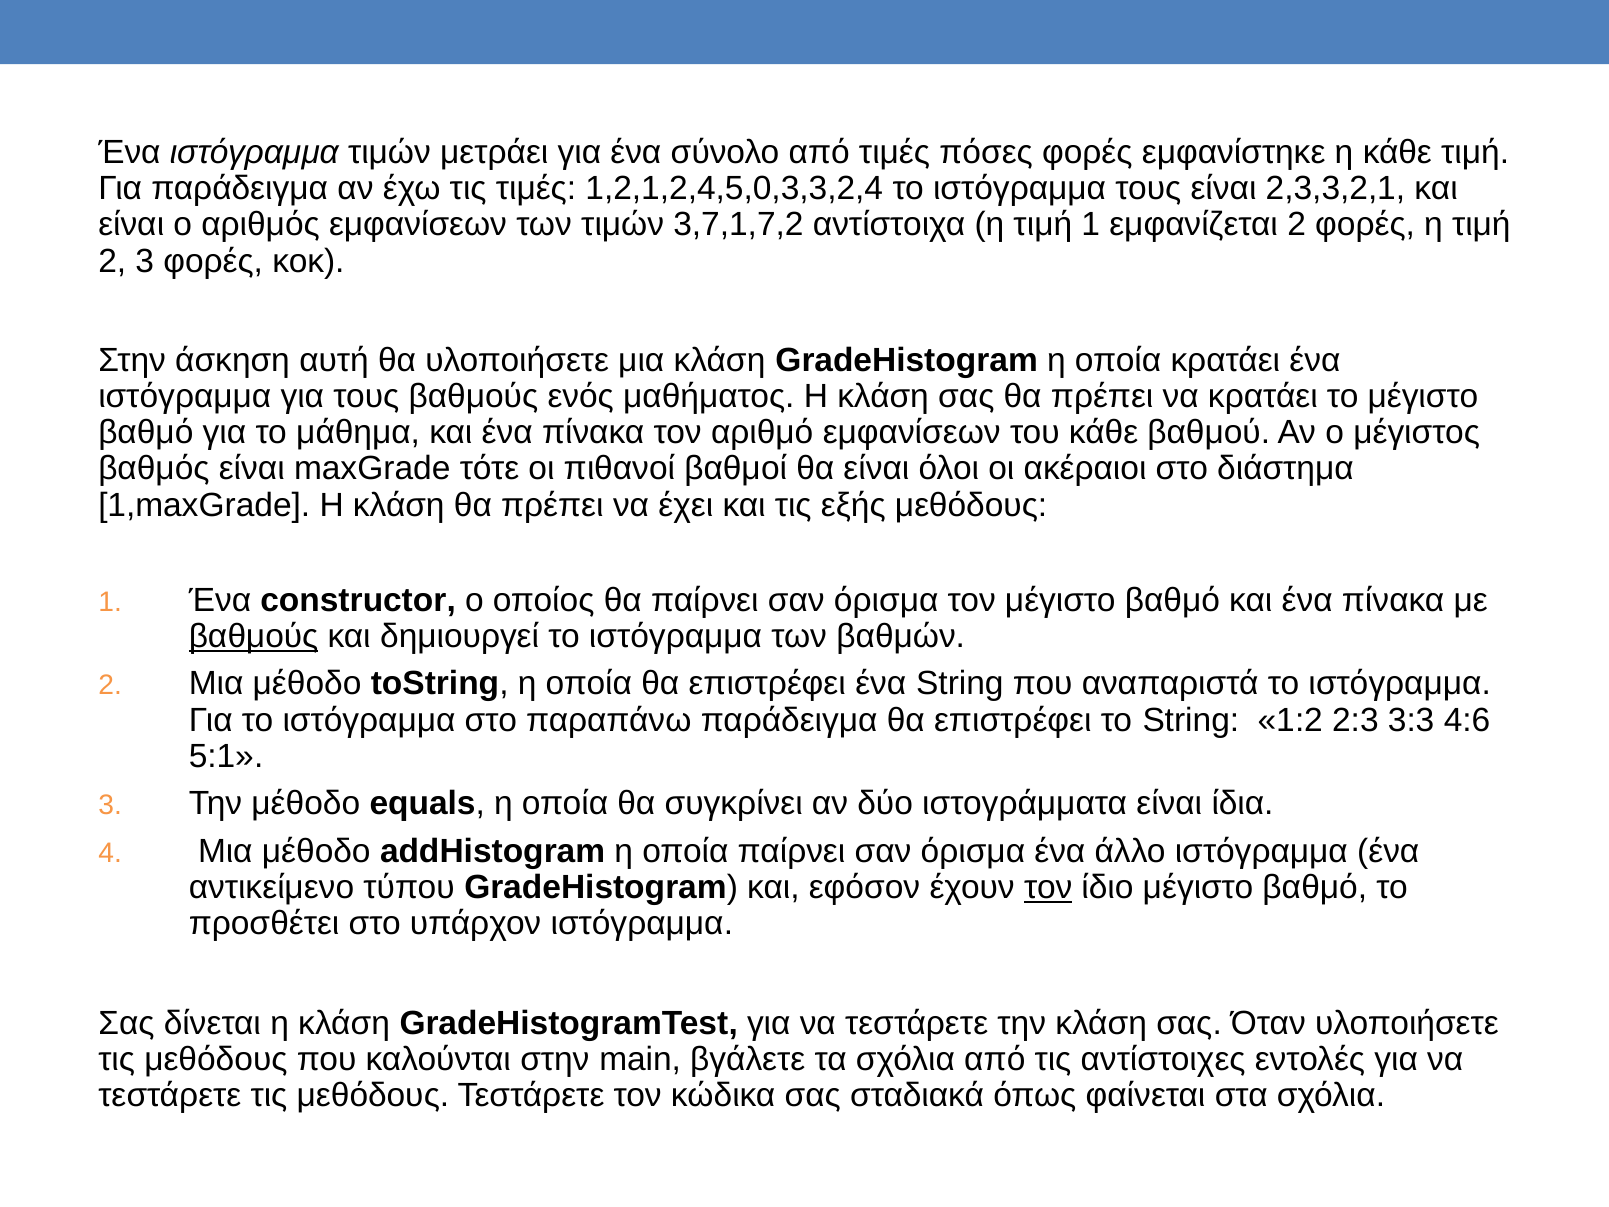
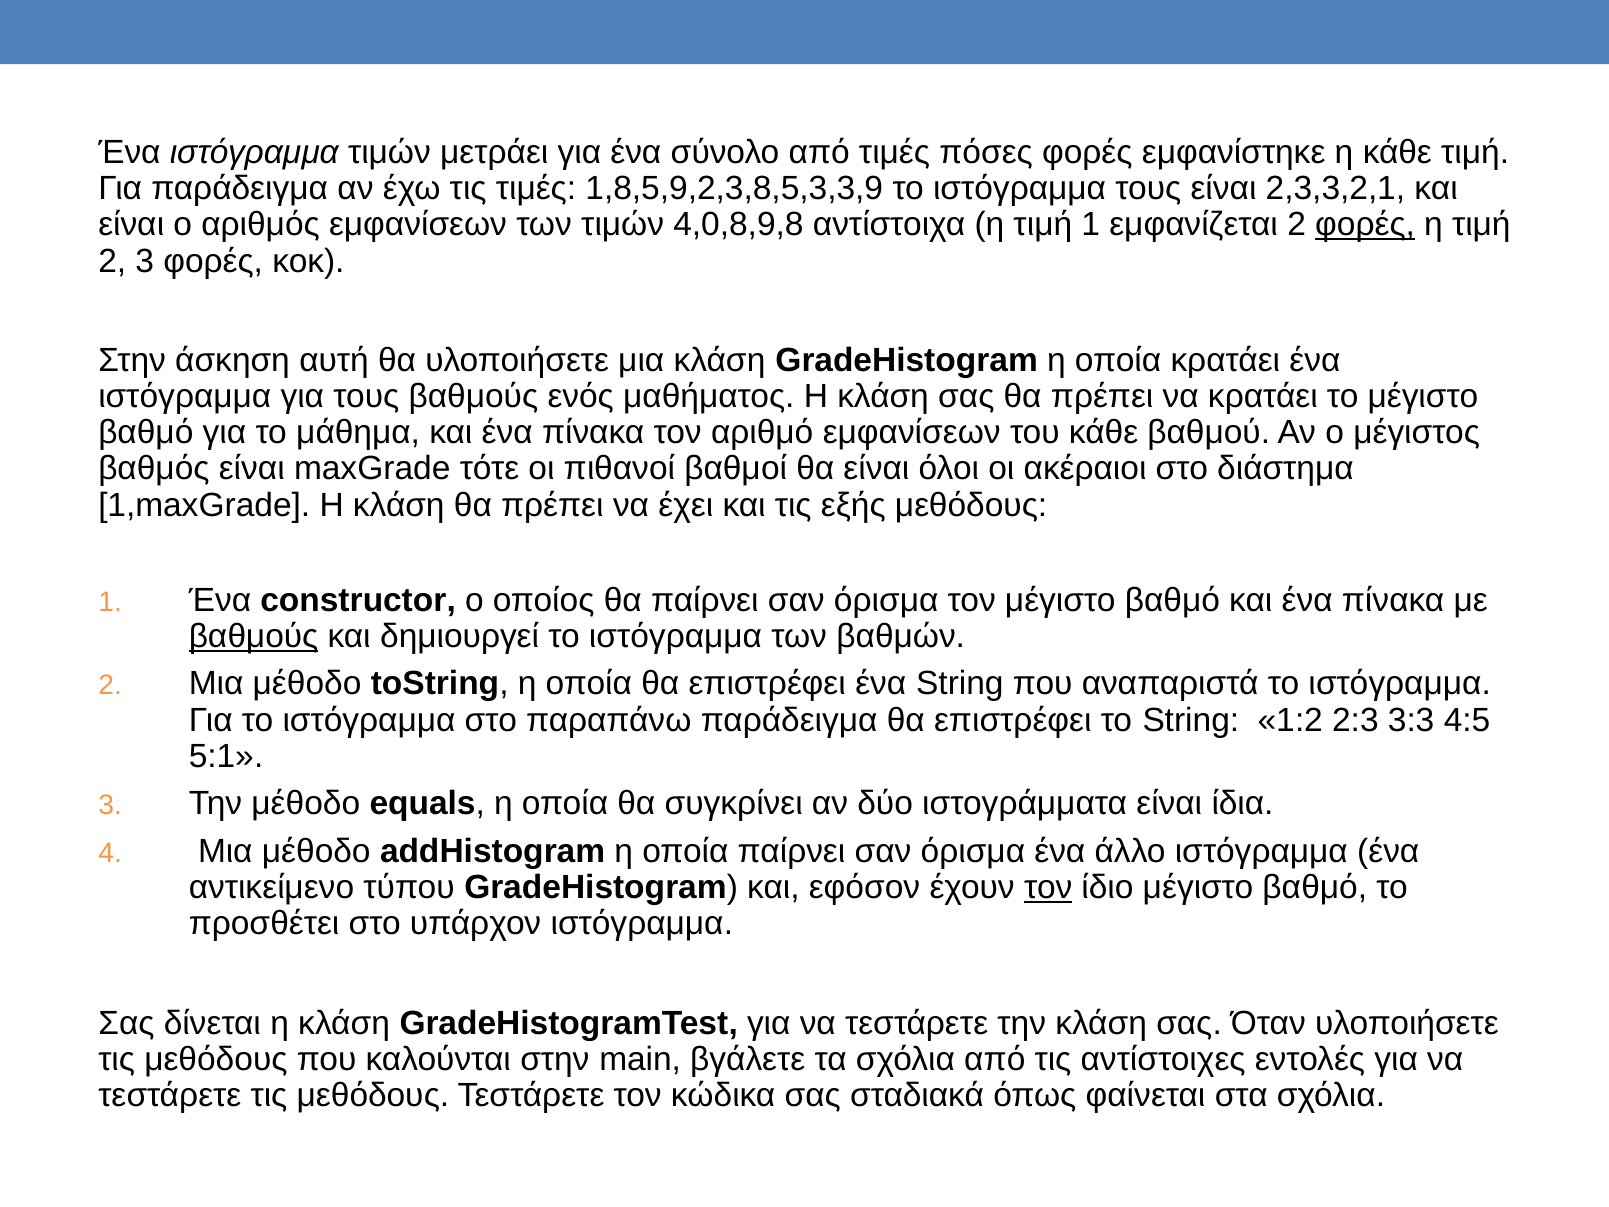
1,2,1,2,4,5,0,3,3,2,4: 1,2,1,2,4,5,0,3,3,2,4 -> 1,8,5,9,2,3,8,5,3,3,9
3,7,1,7,2: 3,7,1,7,2 -> 4,0,8,9,8
φορές at (1365, 225) underline: none -> present
4:6: 4:6 -> 4:5
